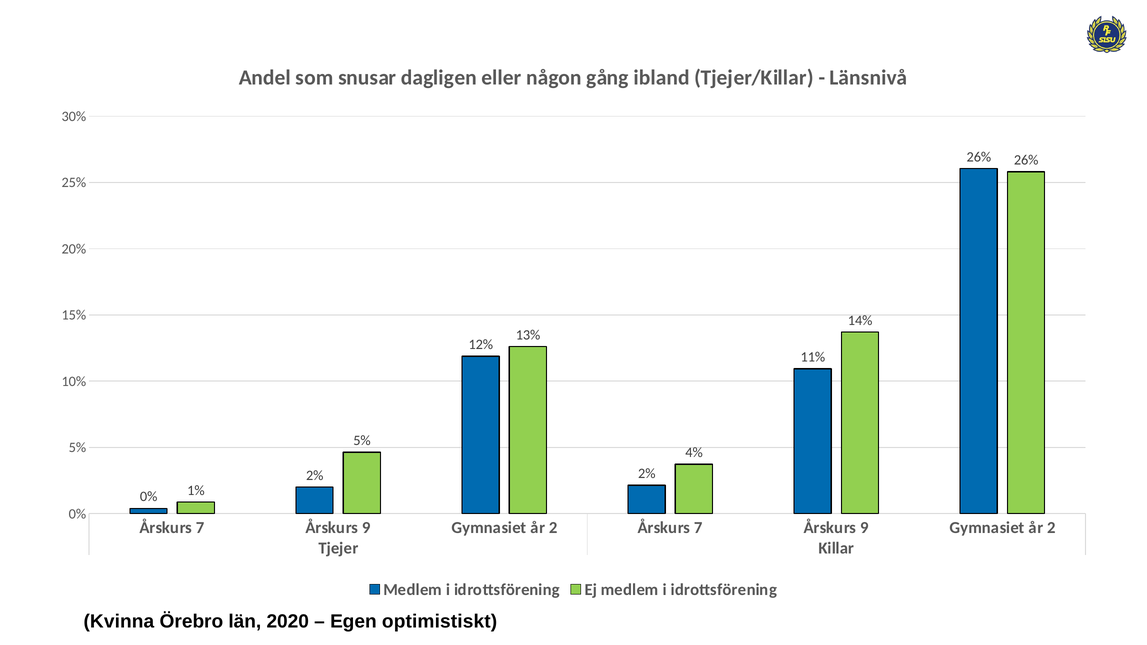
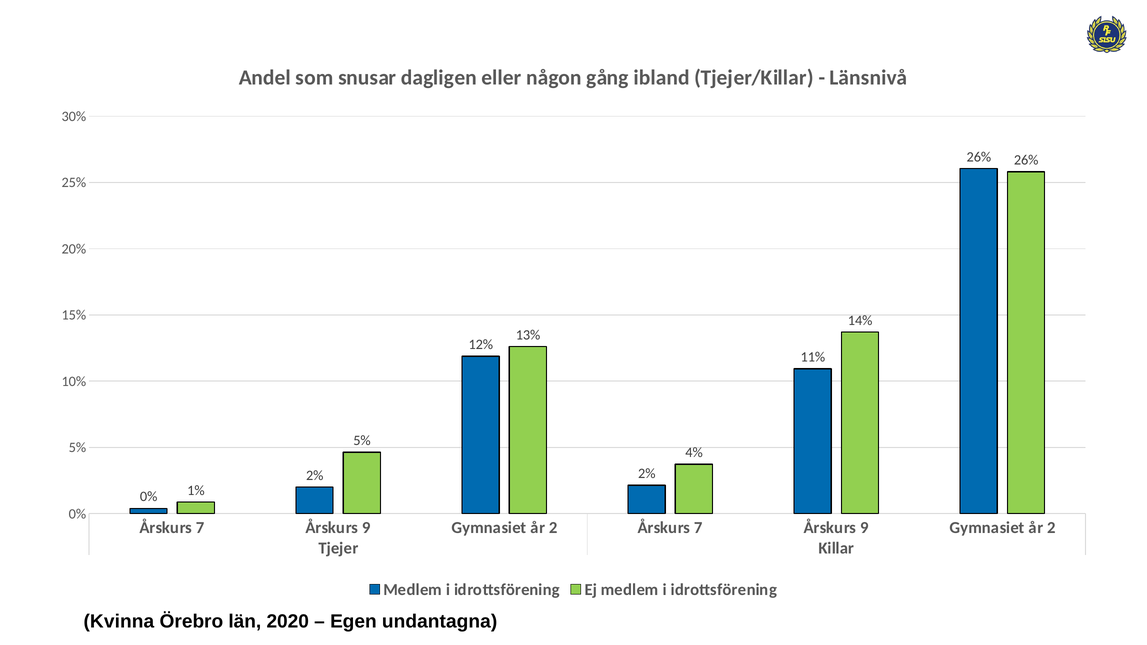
optimistiskt: optimistiskt -> undantagna
